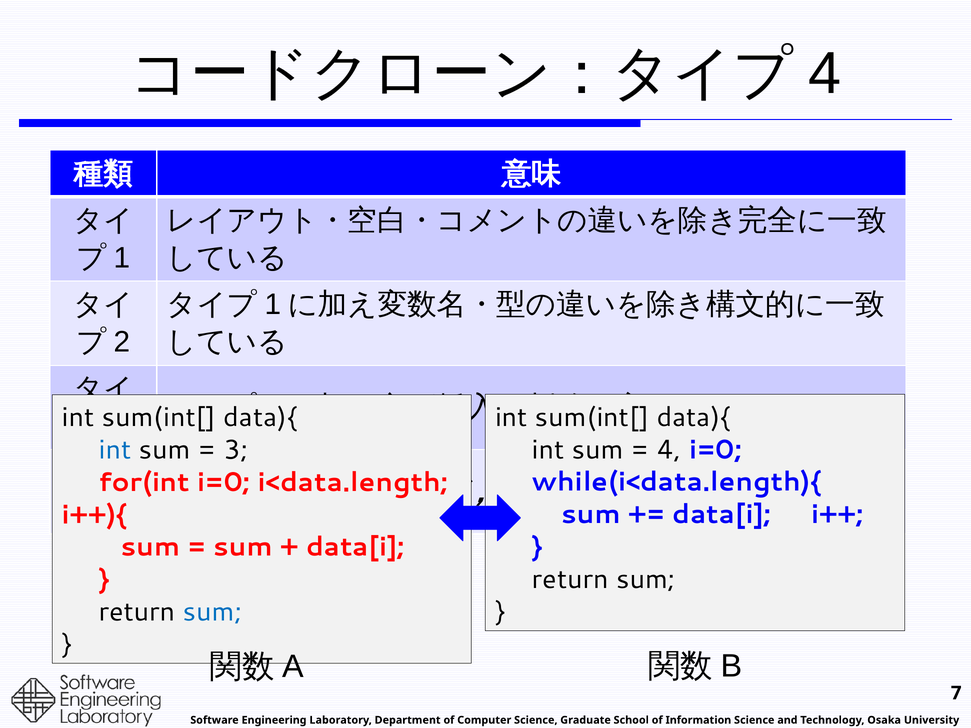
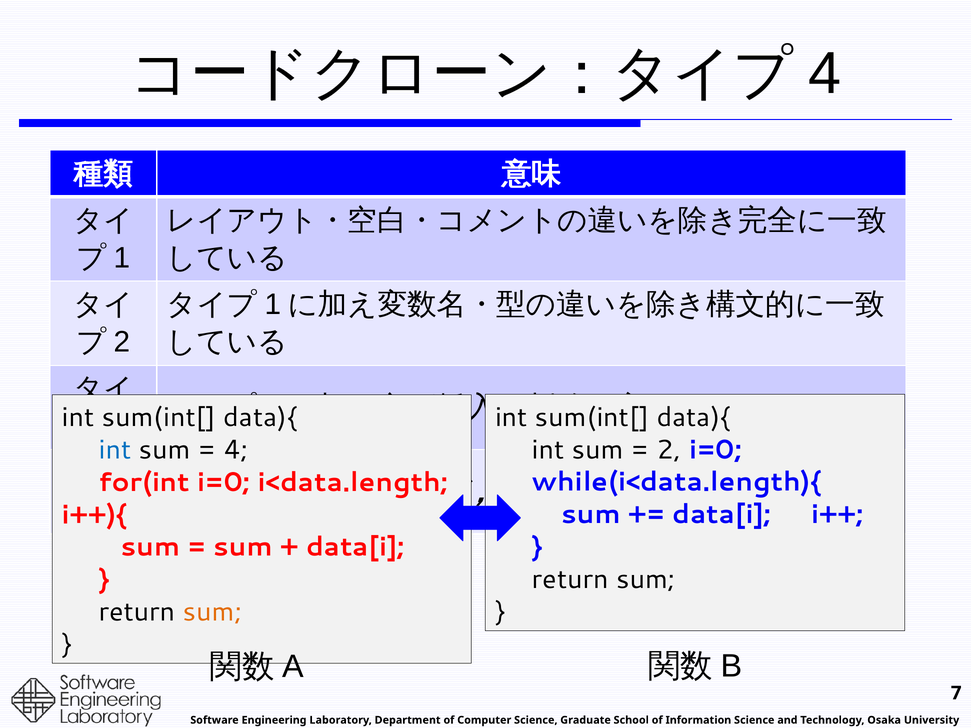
4 at (669, 450): 4 -> 2
3 at (236, 450): 3 -> 4
sum at (213, 612) colour: blue -> orange
